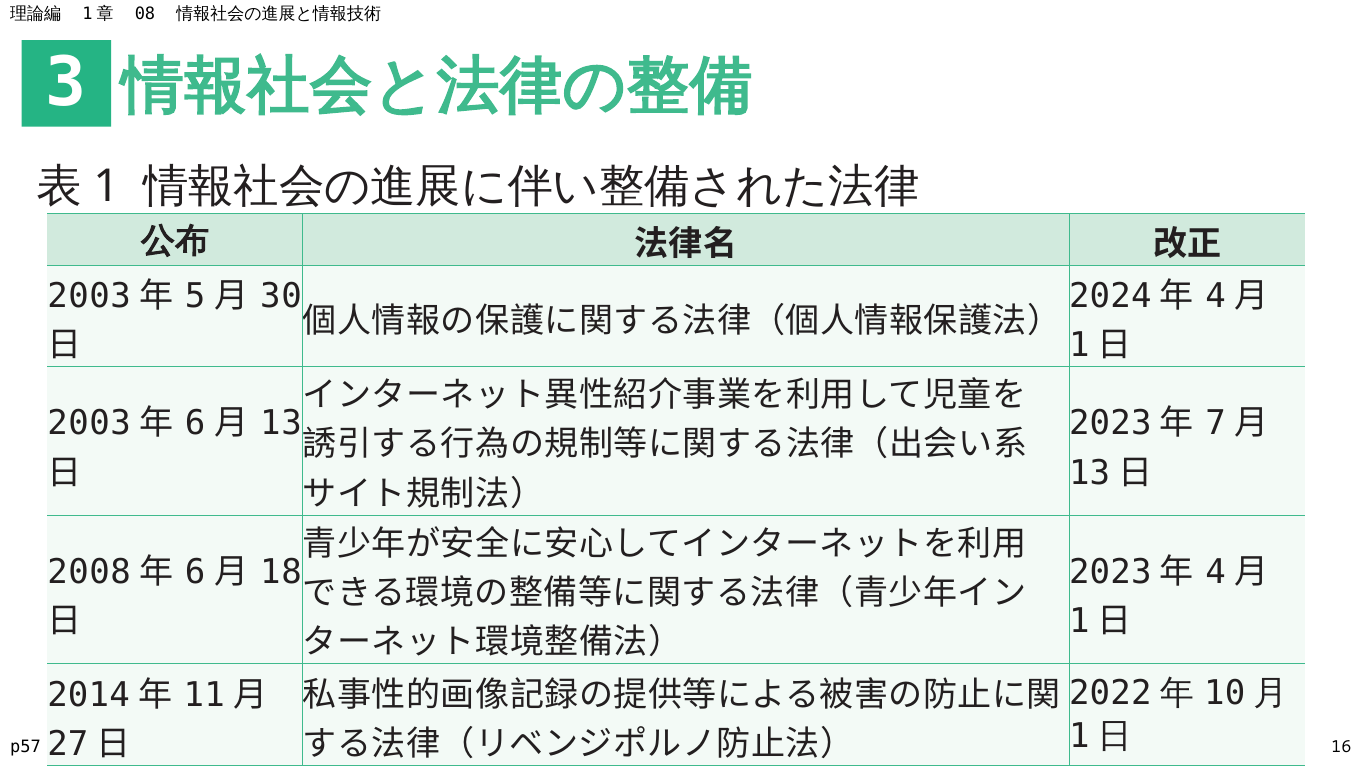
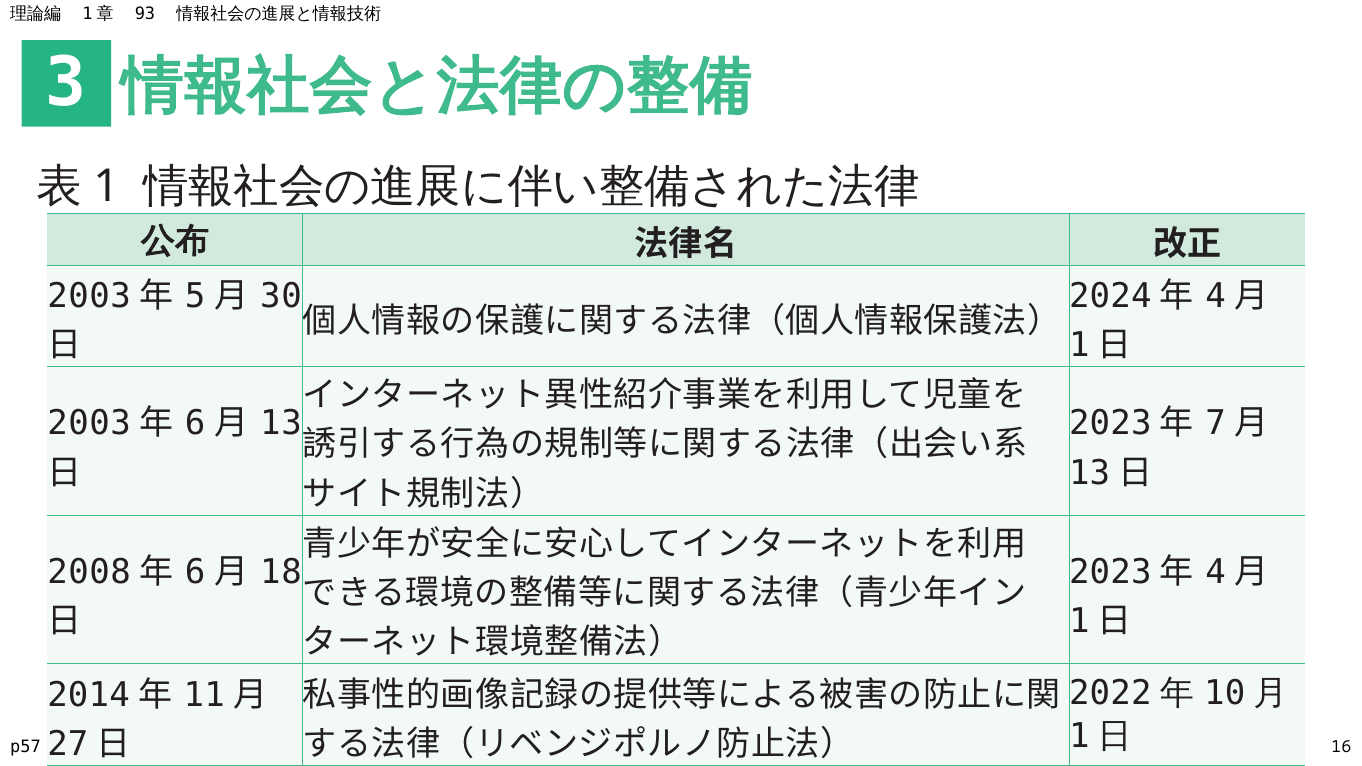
08: 08 -> 93
